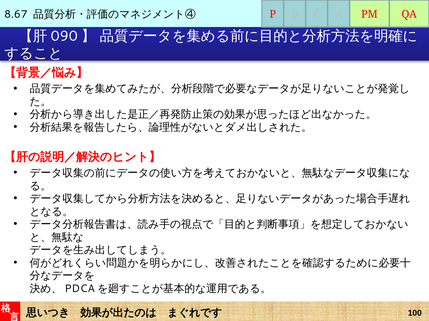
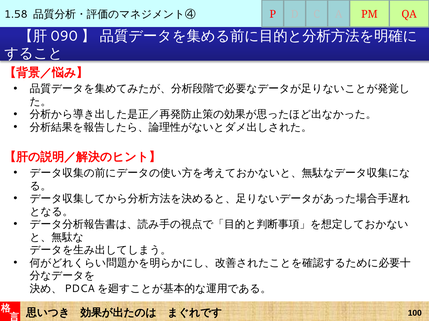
8.67: 8.67 -> 1.58
